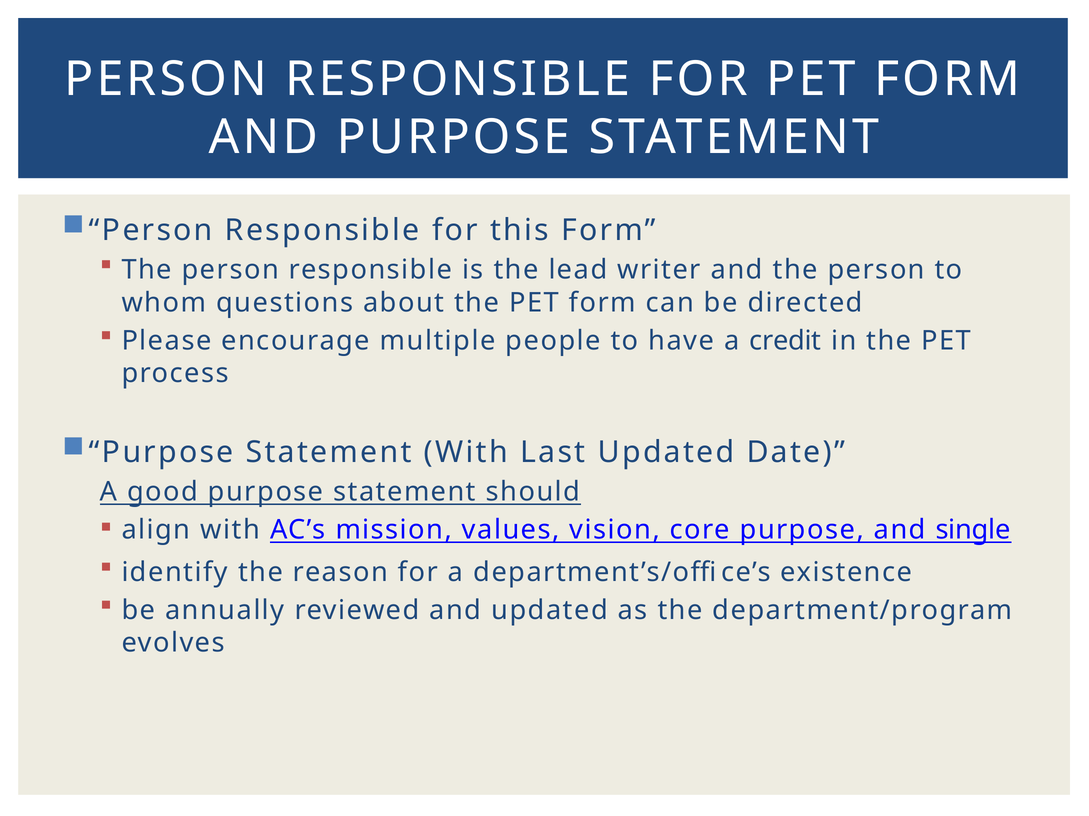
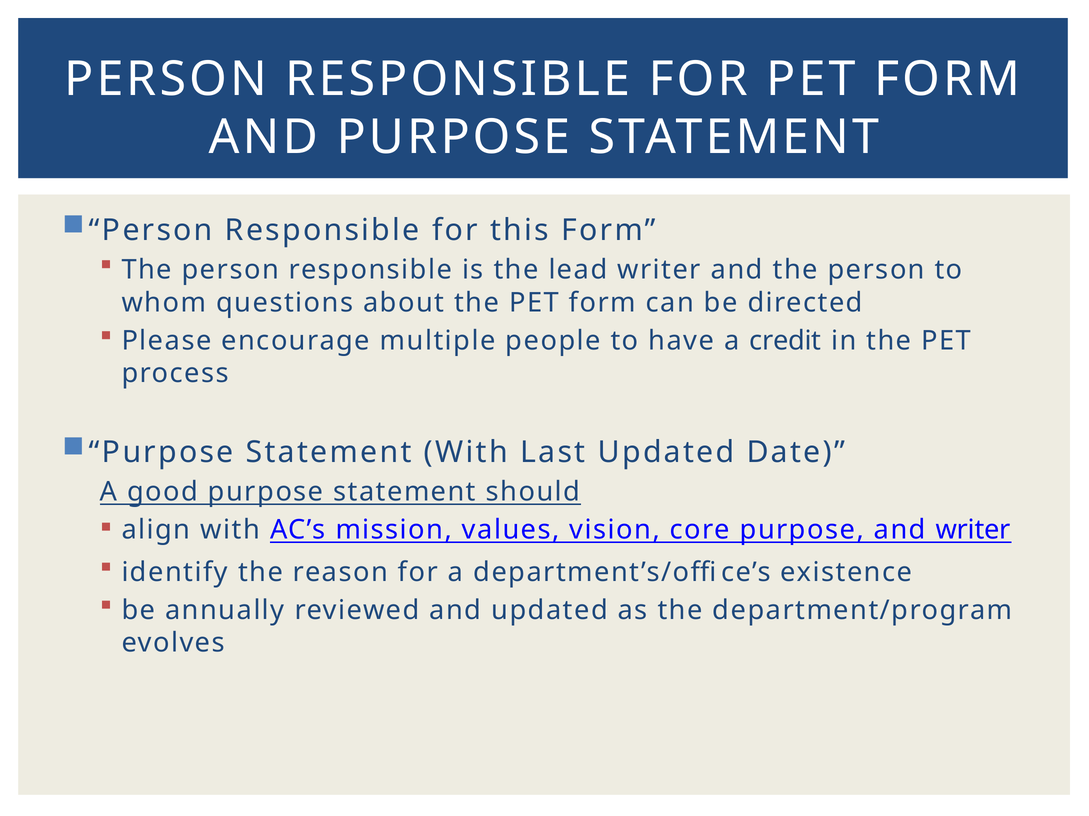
and single: single -> writer
